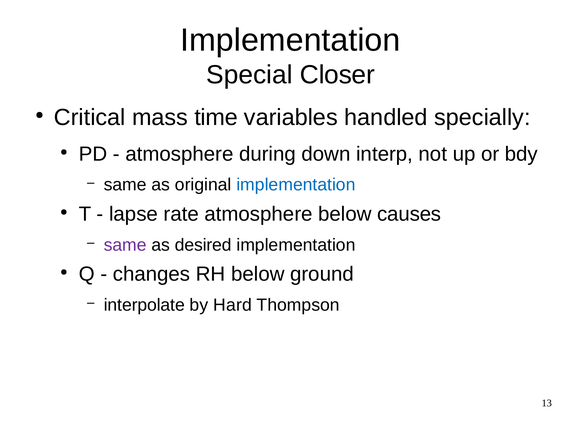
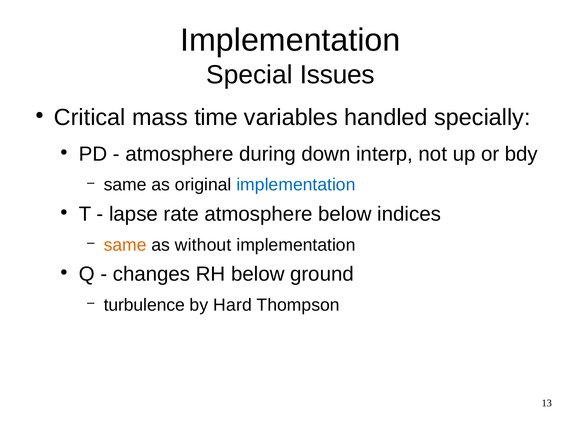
Closer: Closer -> Issues
causes: causes -> indices
same at (125, 245) colour: purple -> orange
desired: desired -> without
interpolate: interpolate -> turbulence
